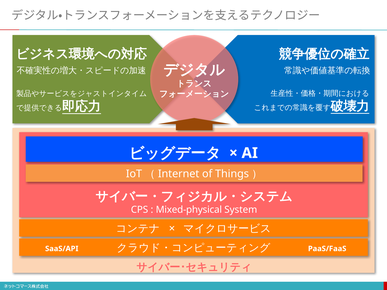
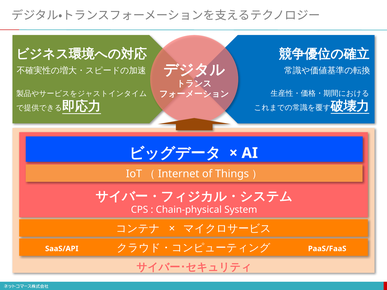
Mixed-physical: Mixed-physical -> Chain-physical
